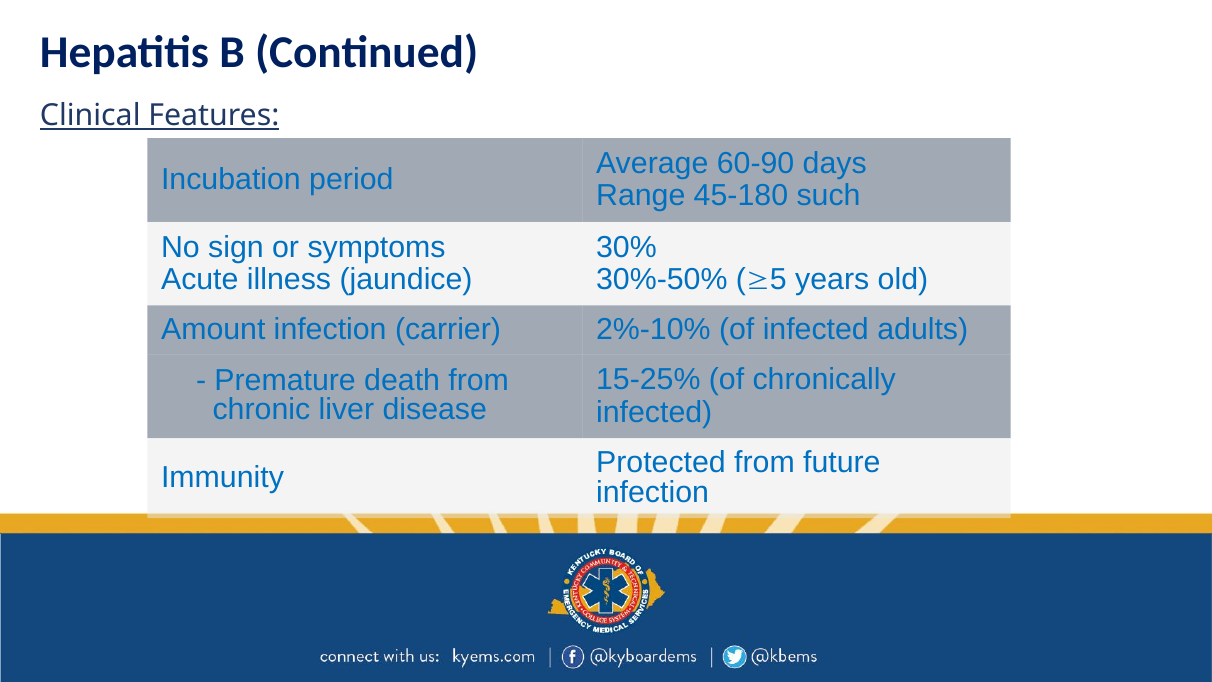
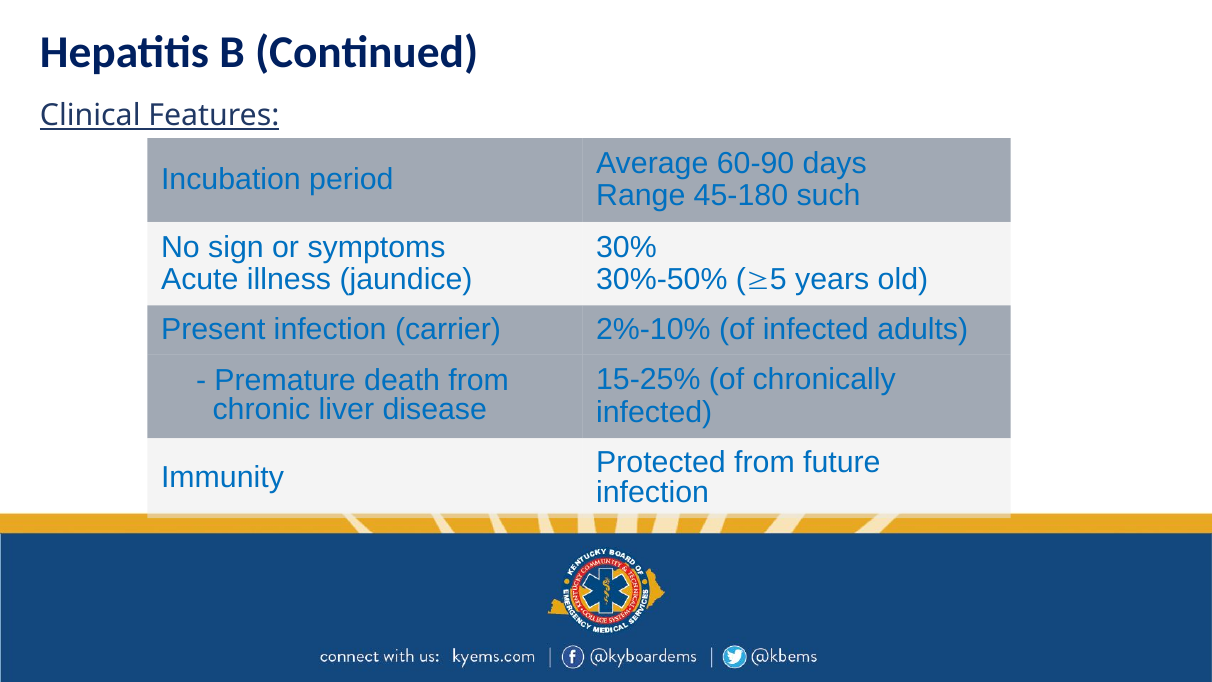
Amount: Amount -> Present
